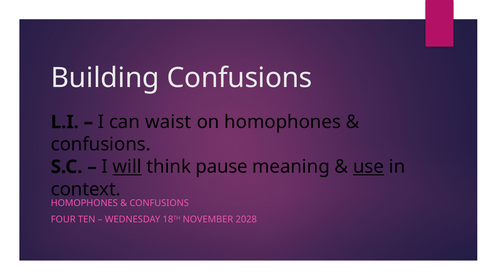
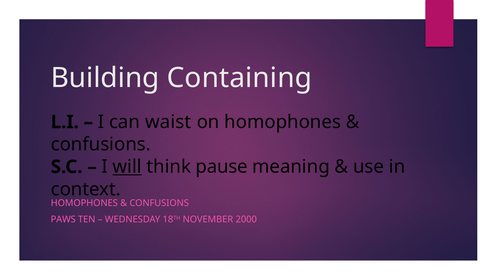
Building Confusions: Confusions -> Containing
use underline: present -> none
FOUR: FOUR -> PAWS
2028: 2028 -> 2000
